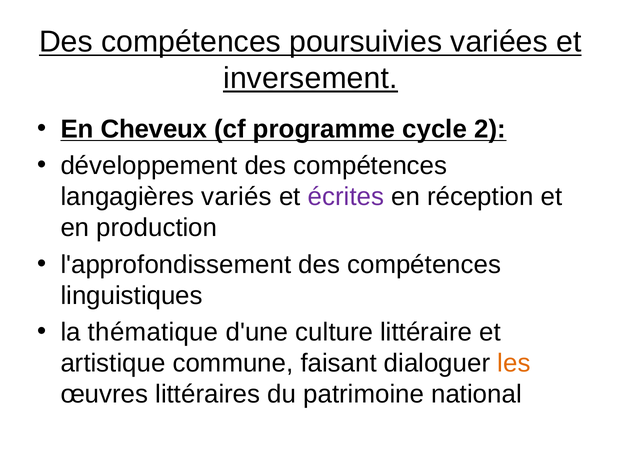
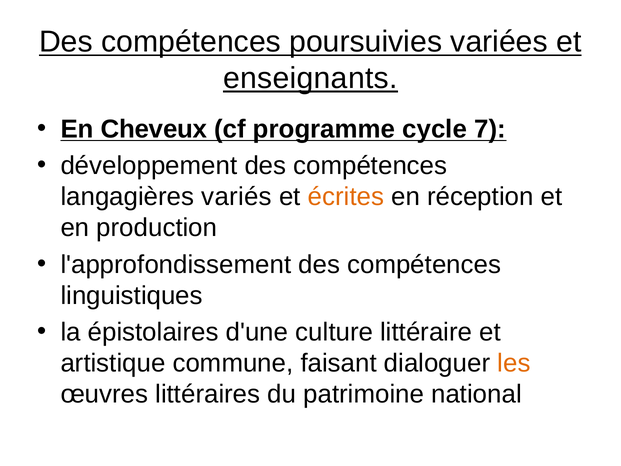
inversement: inversement -> enseignants
2: 2 -> 7
écrites colour: purple -> orange
thématique: thématique -> épistolaires
